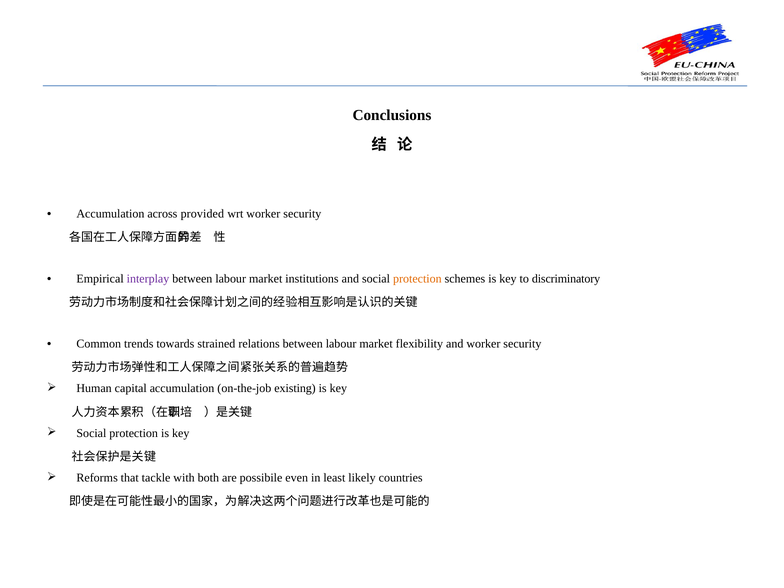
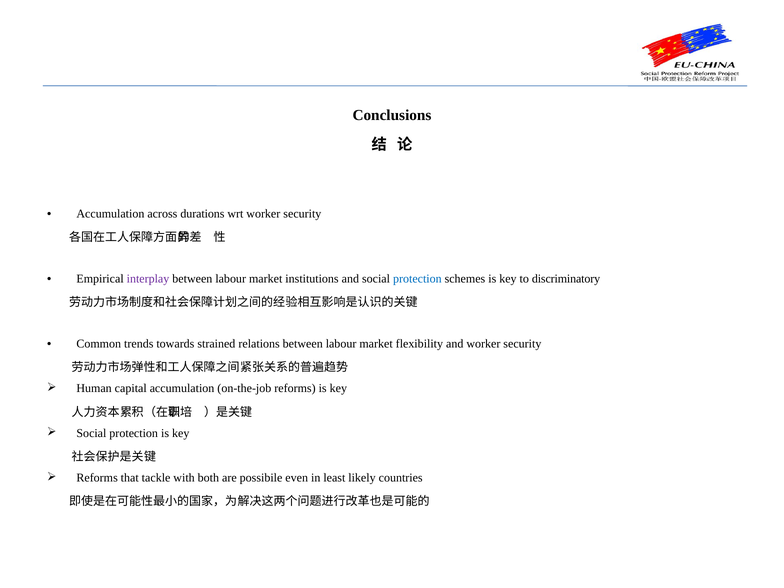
provided: provided -> durations
protection at (417, 279) colour: orange -> blue
on-the-job existing: existing -> reforms
